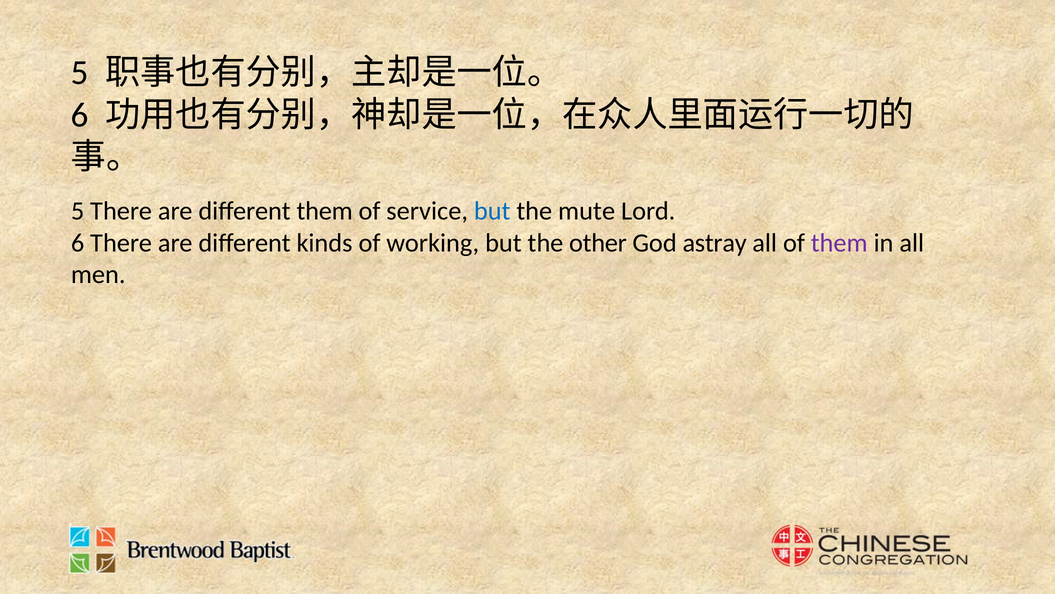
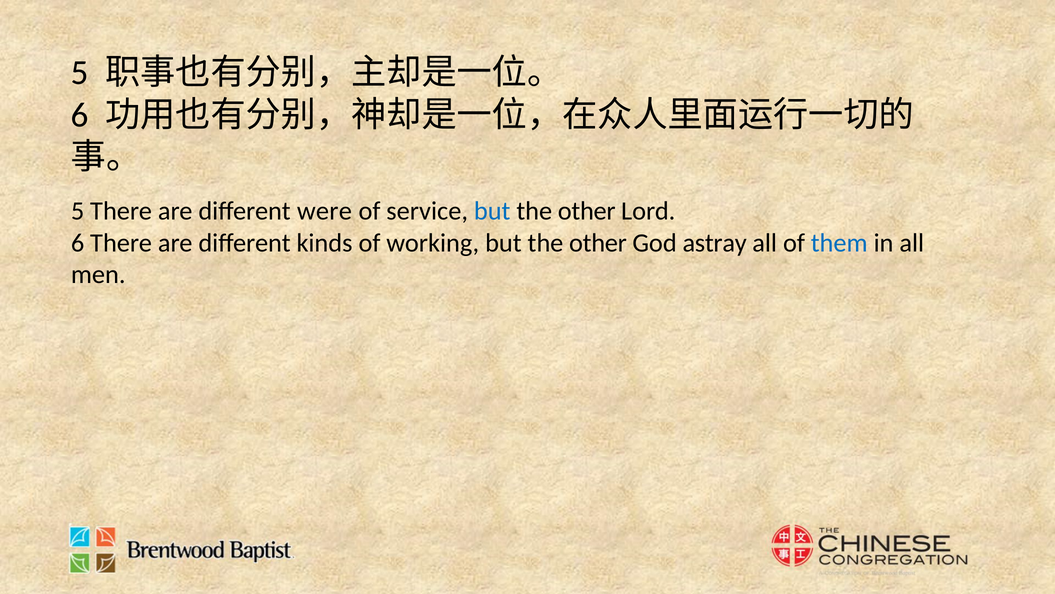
different them: them -> were
mute at (587, 211): mute -> other
them at (839, 243) colour: purple -> blue
